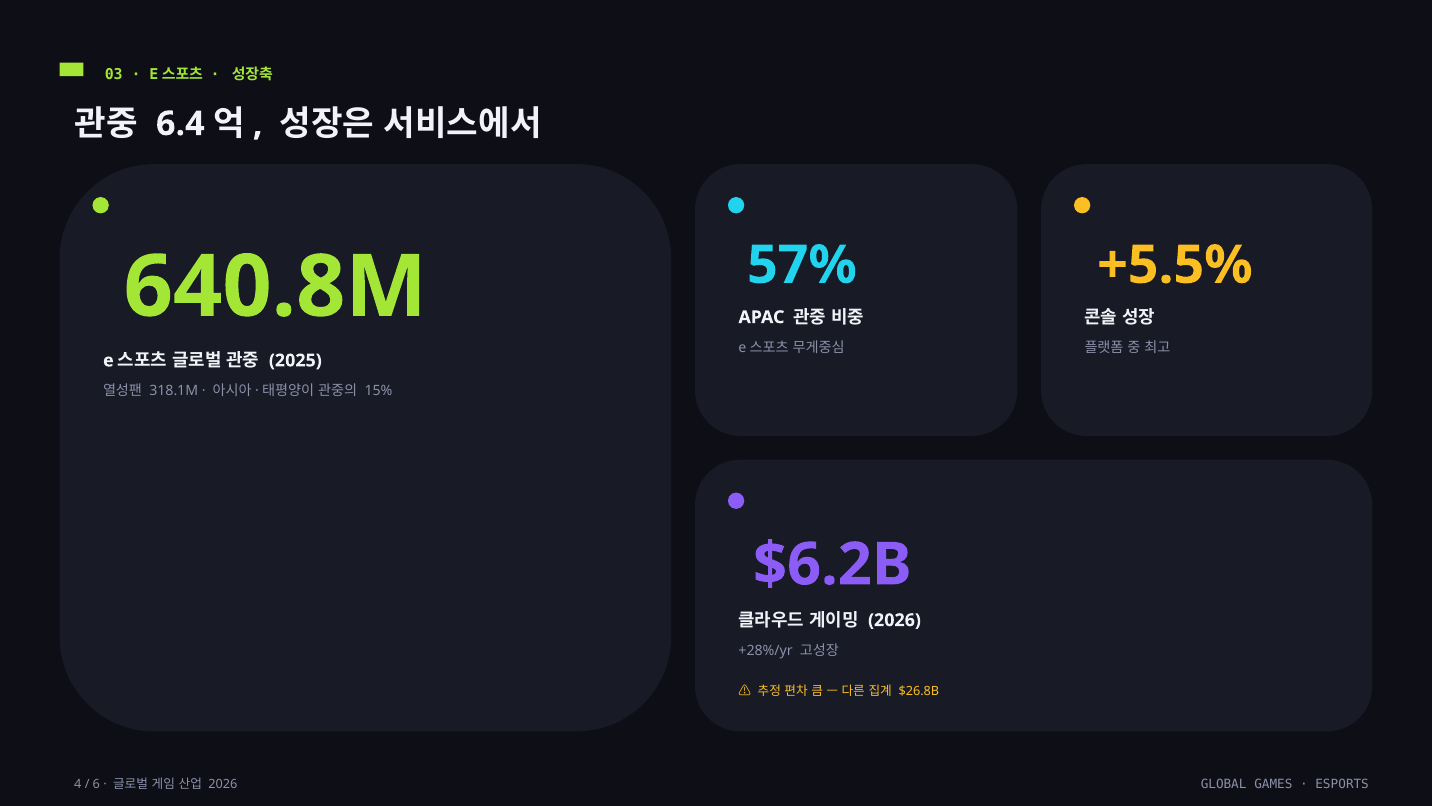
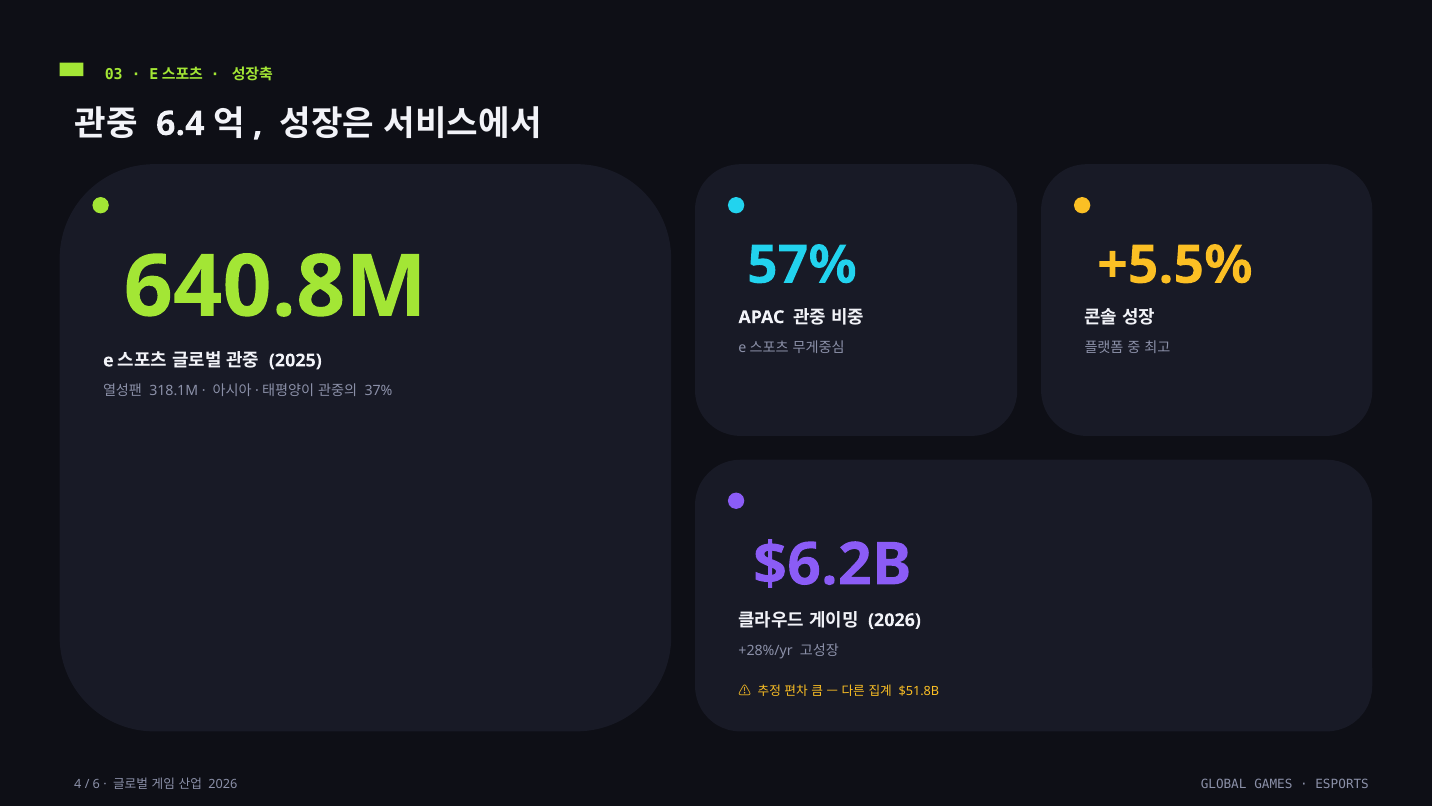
15%: 15% -> 37%
$26.8B: $26.8B -> $51.8B
